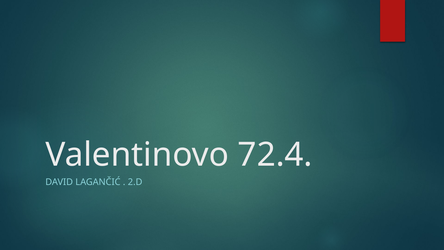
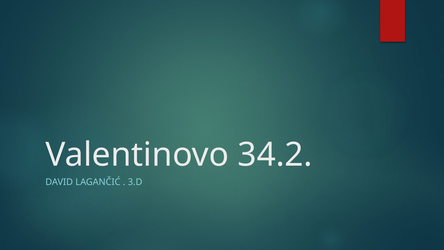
72.4: 72.4 -> 34.2
2.D: 2.D -> 3.D
